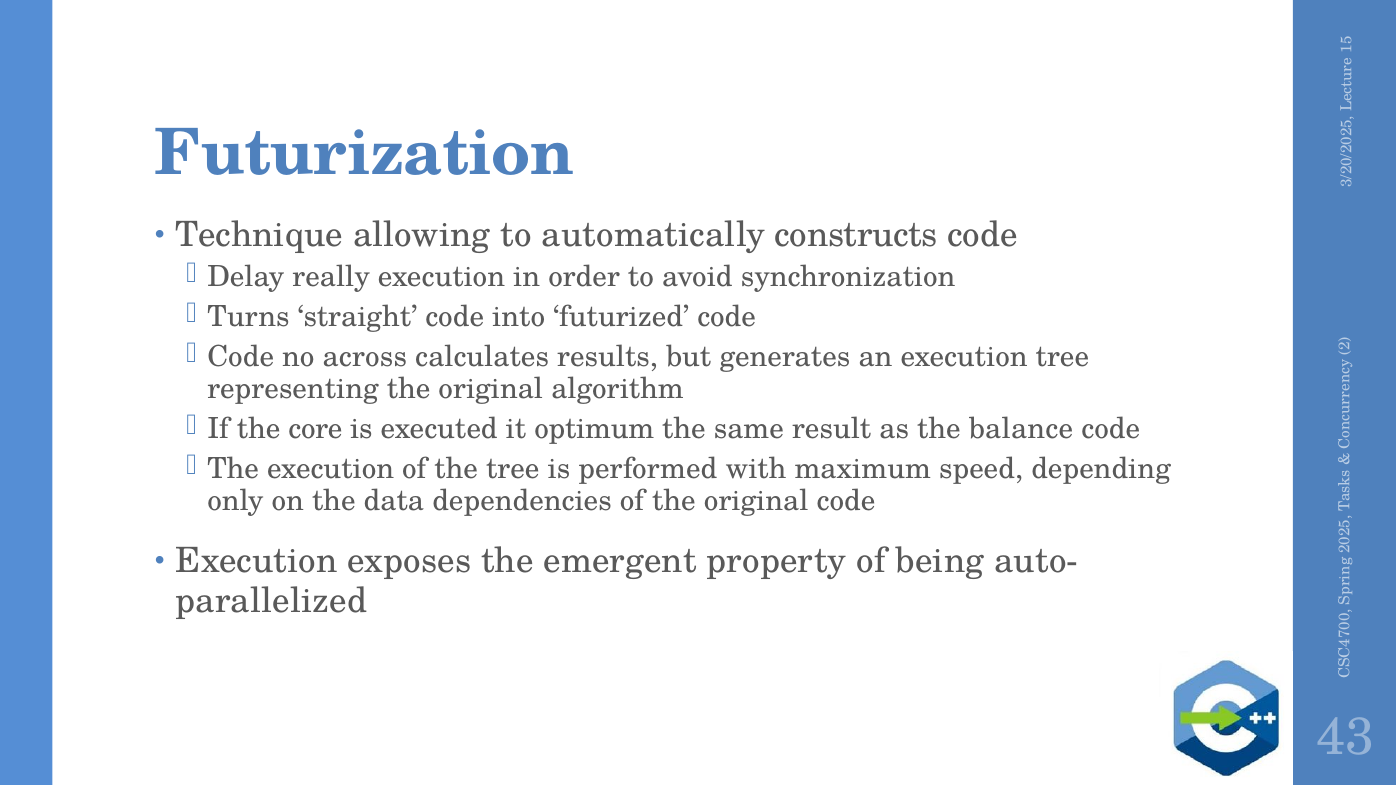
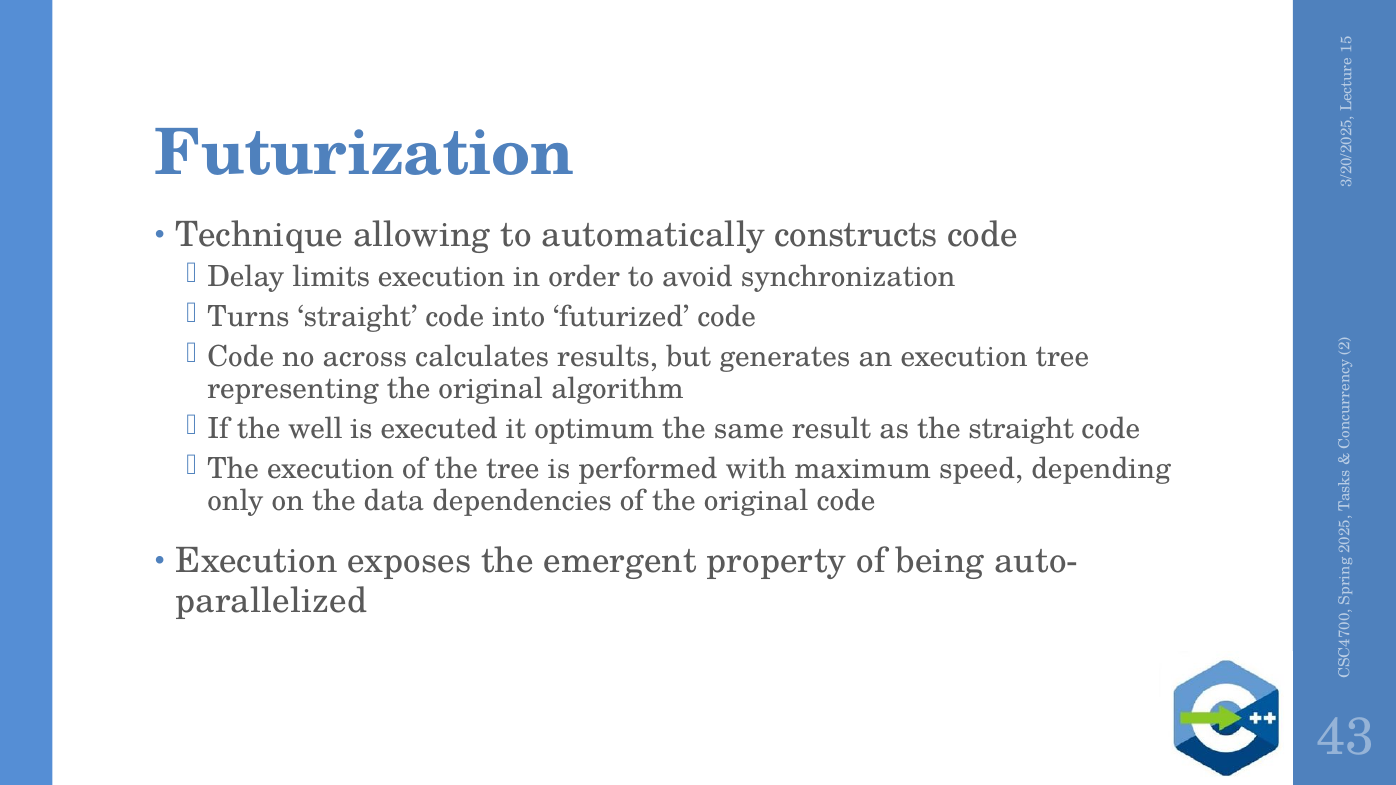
really: really -> limits
core: core -> well
the balance: balance -> straight
